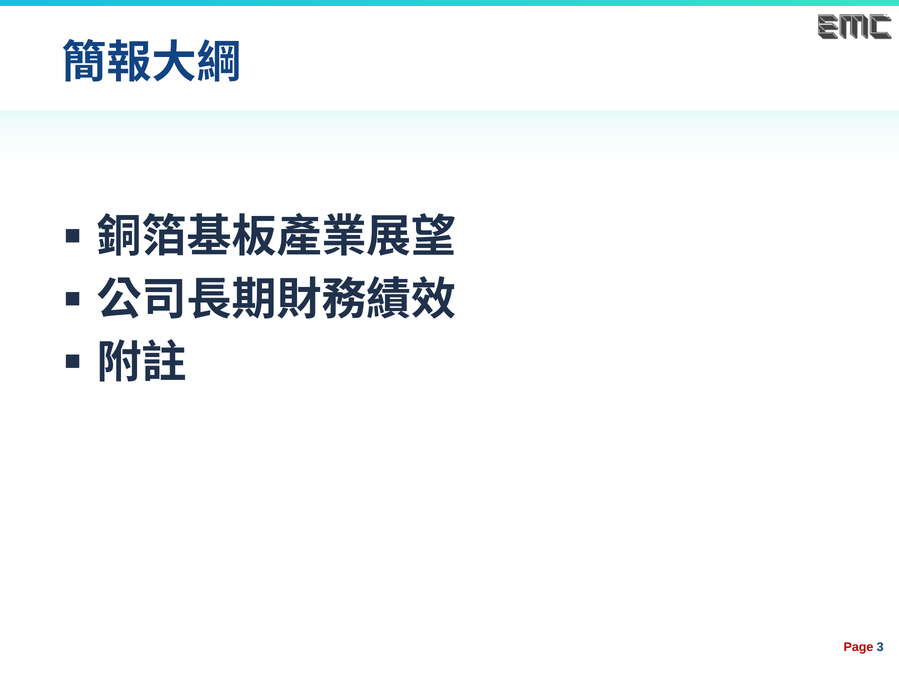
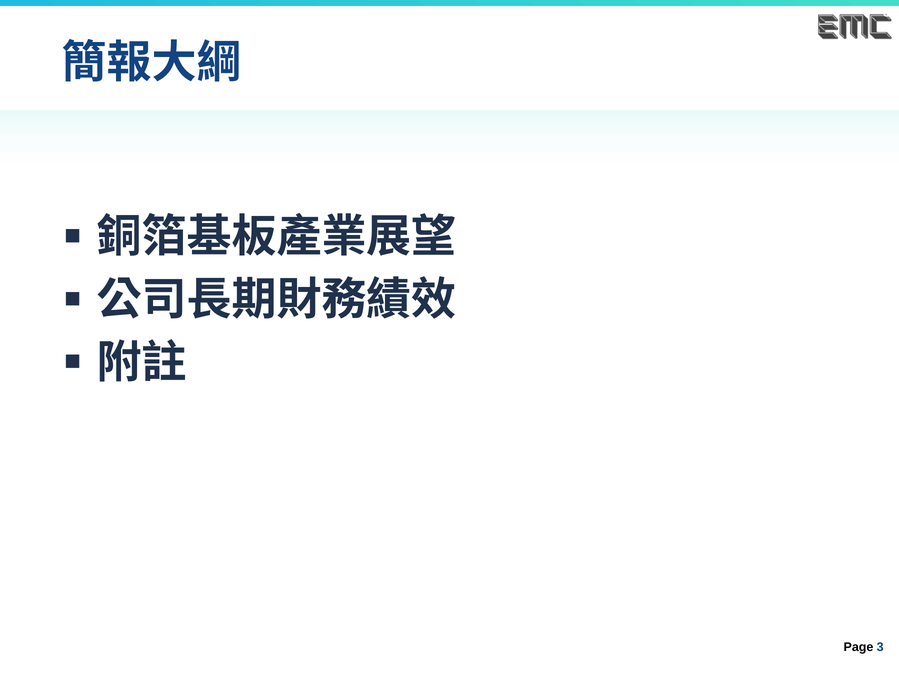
Page colour: red -> black
